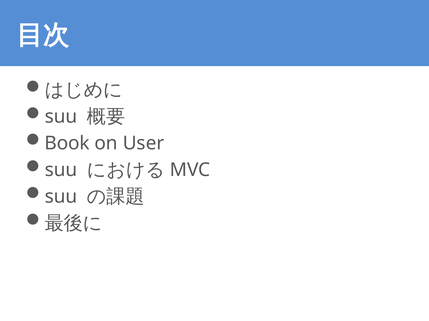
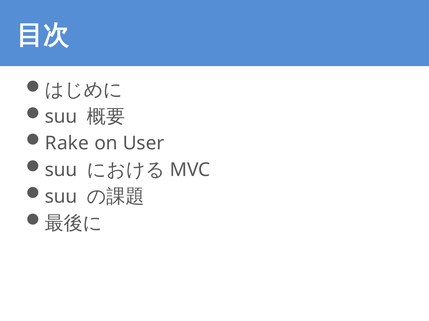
Book: Book -> Rake
